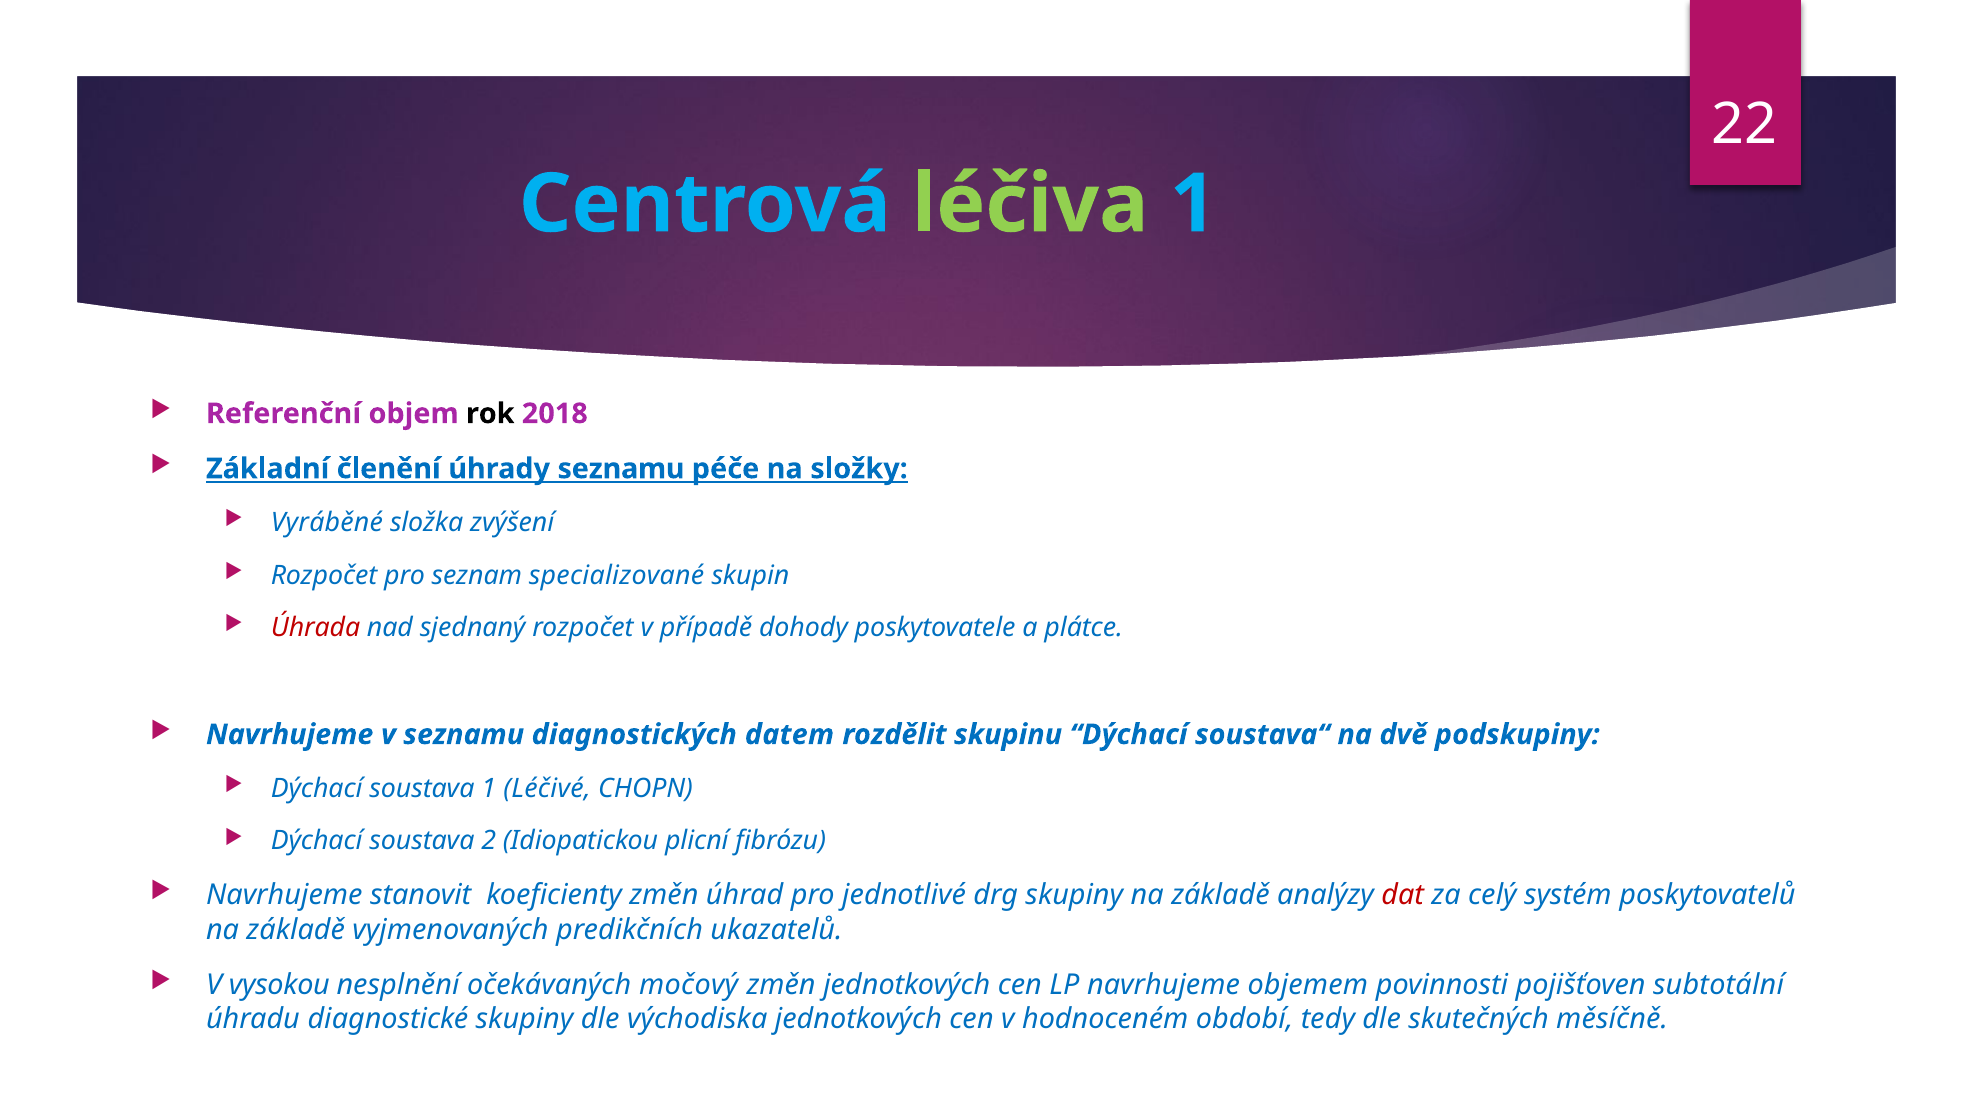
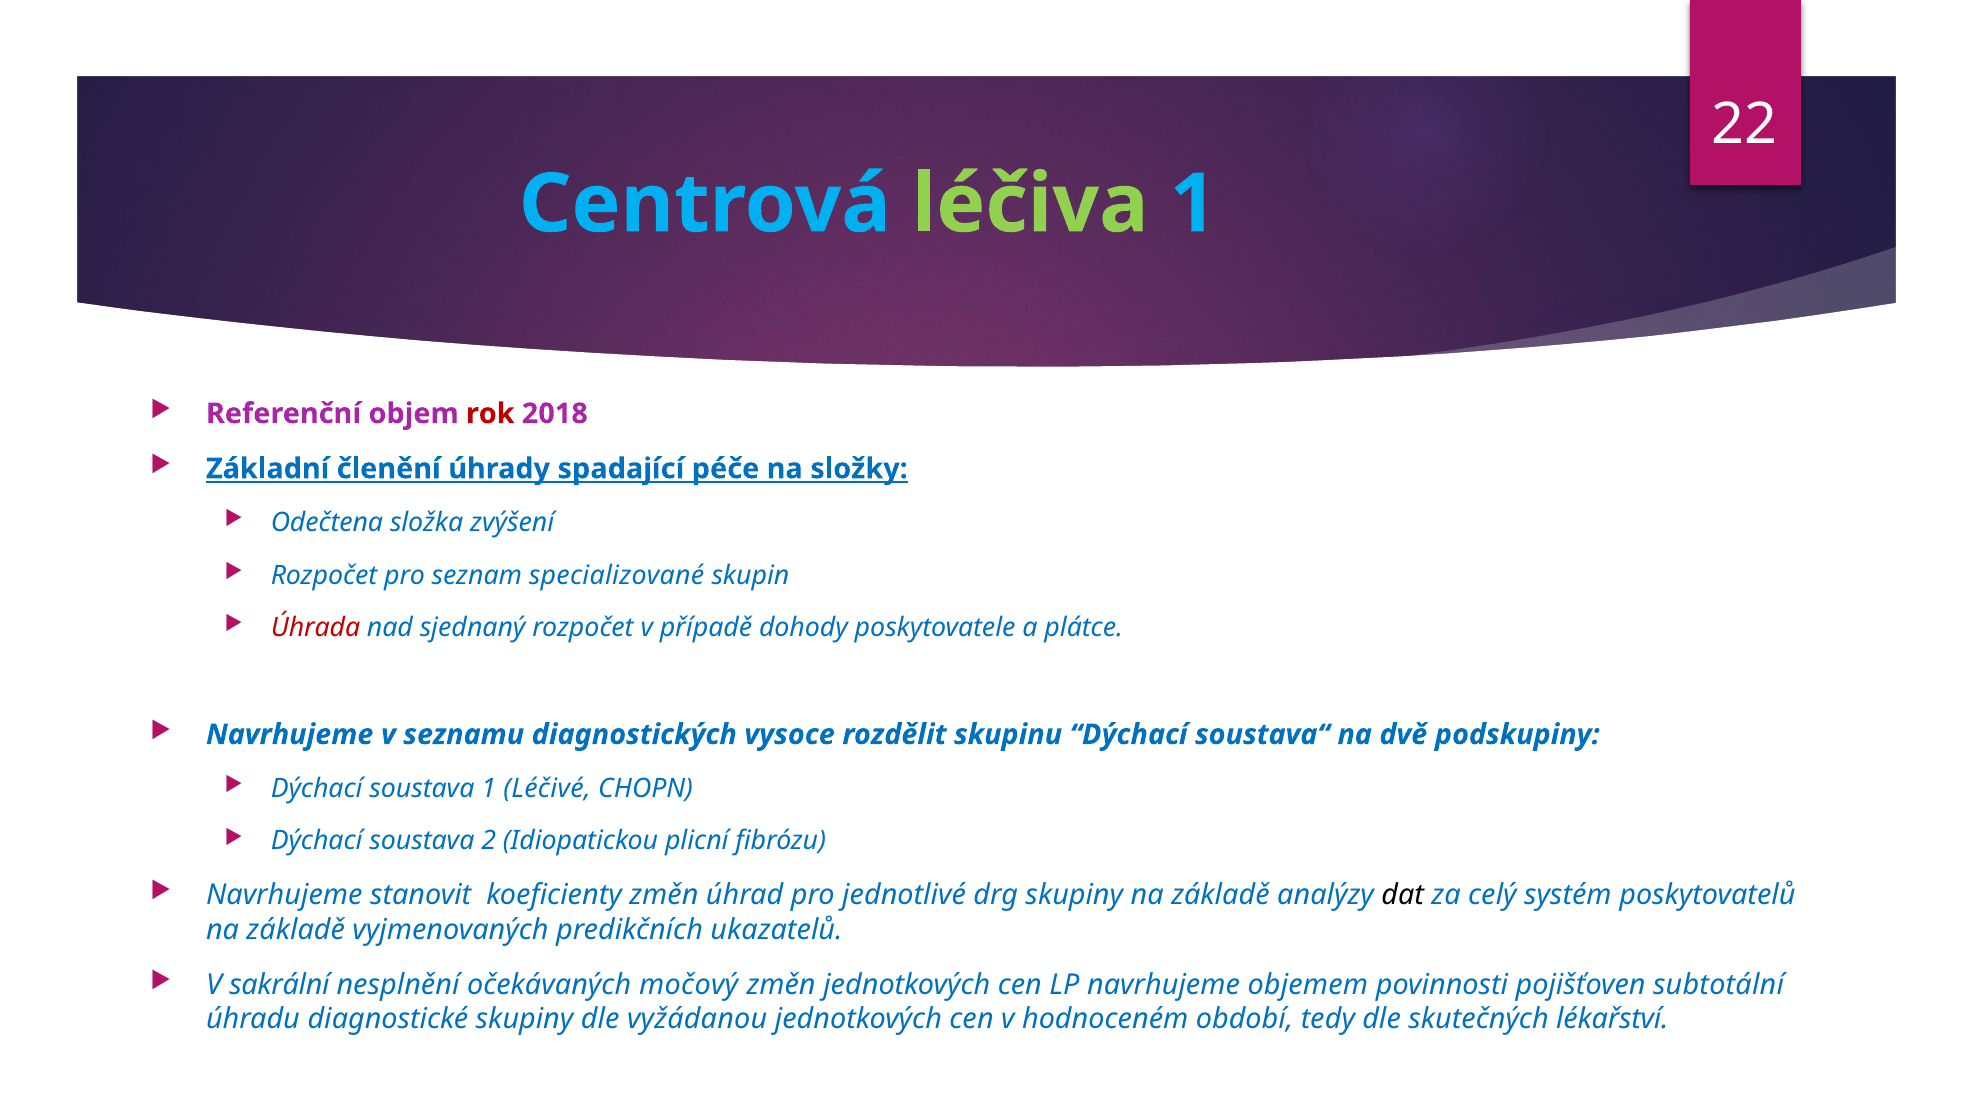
rok colour: black -> red
úhrady seznamu: seznamu -> spadající
Vyráběné: Vyráběné -> Odečtena
datem: datem -> vysoce
dat colour: red -> black
vysokou: vysokou -> sakrální
východiska: východiska -> vyžádanou
měsíčně: měsíčně -> lékařství
